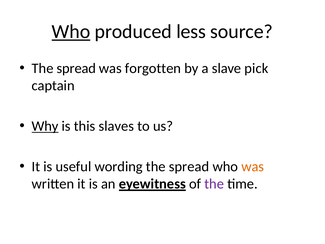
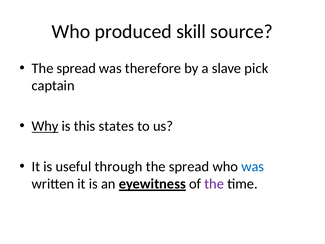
Who at (71, 31) underline: present -> none
less: less -> skill
forgotten: forgotten -> therefore
slaves: slaves -> states
wording: wording -> through
was at (253, 166) colour: orange -> blue
